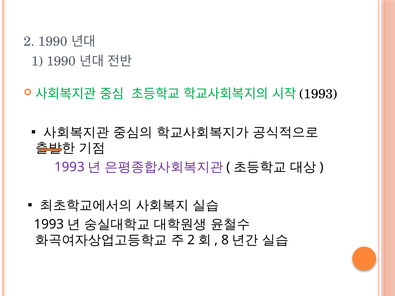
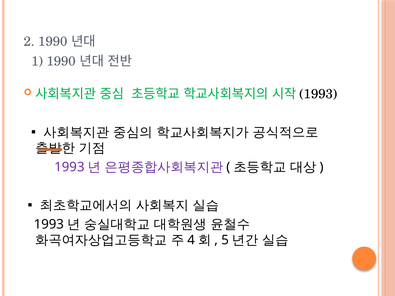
2 at (191, 240): 2 -> 4
8: 8 -> 5
